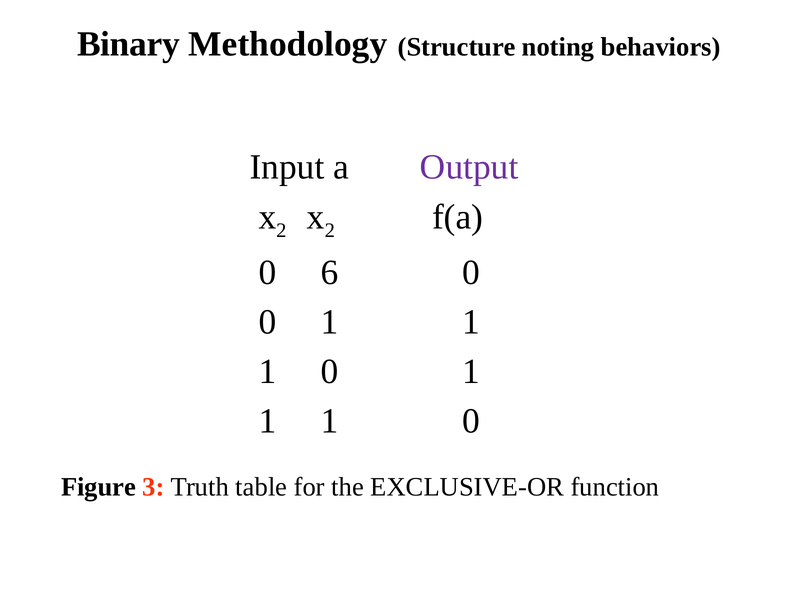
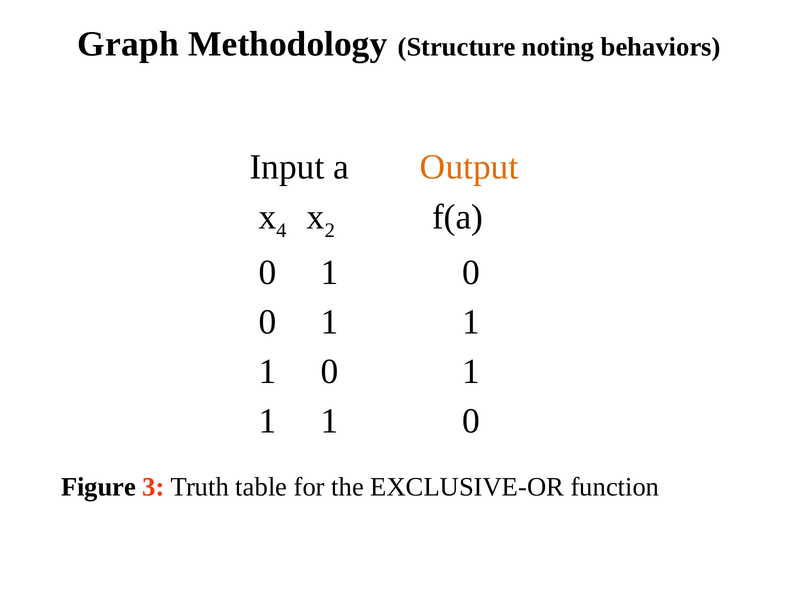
Binary: Binary -> Graph
Output colour: purple -> orange
2 at (281, 231): 2 -> 4
6 at (329, 273): 6 -> 1
